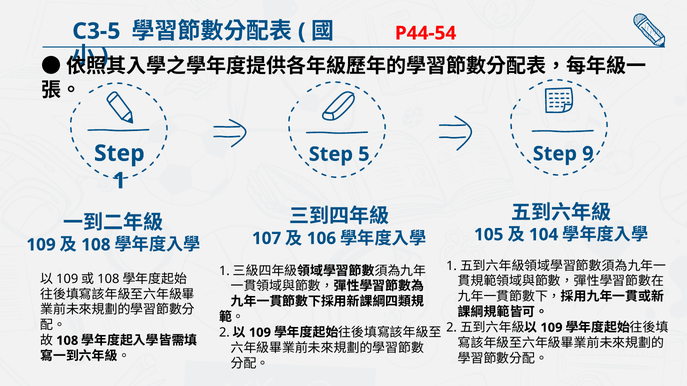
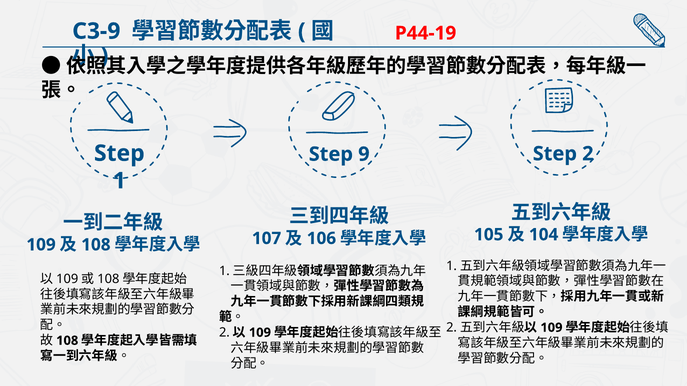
C3-5: C3-5 -> C3-9
P44-54: P44-54 -> P44-19
5: 5 -> 9
9: 9 -> 2
